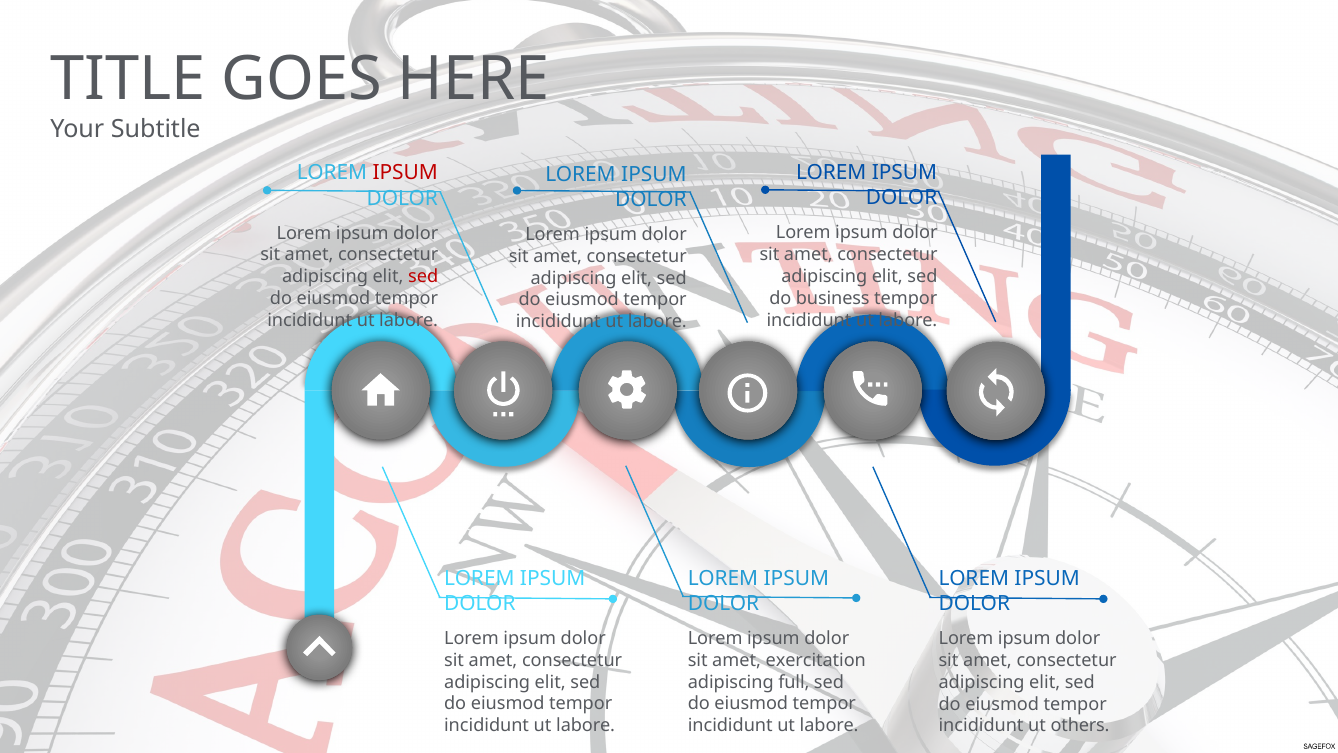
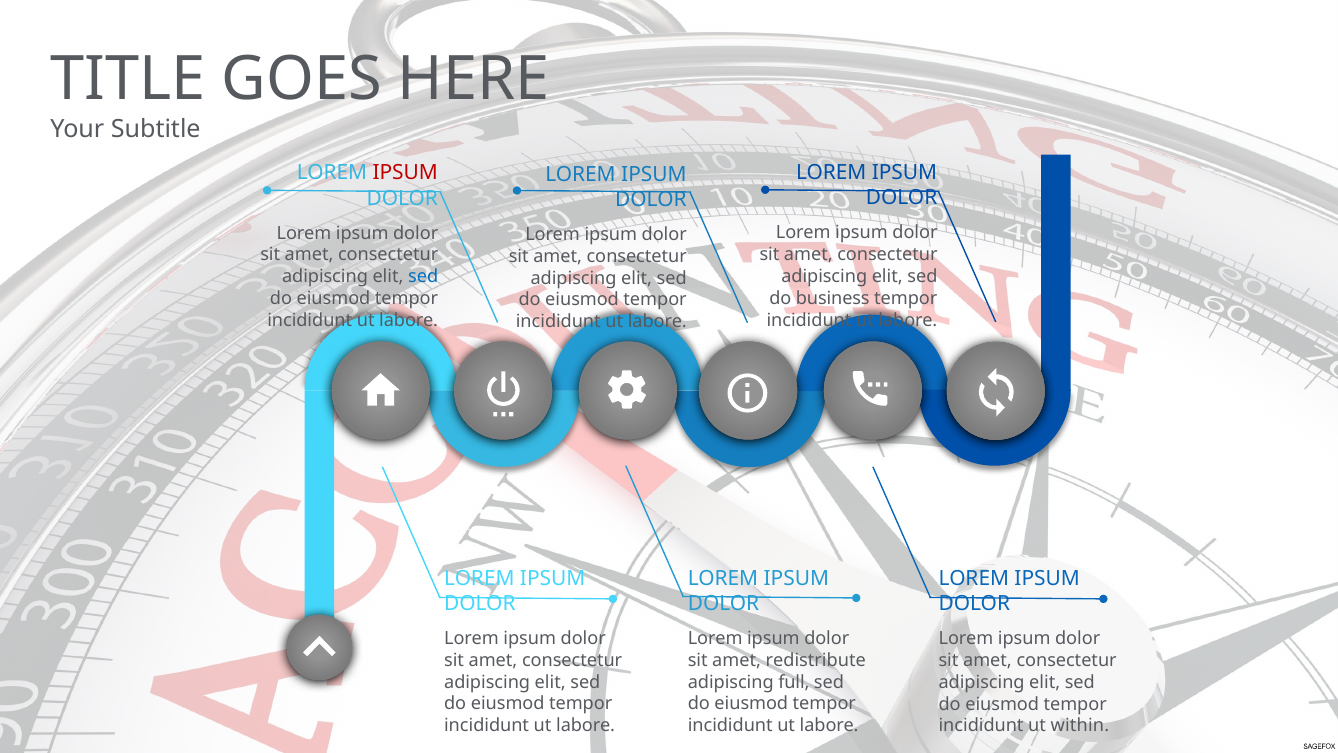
sed at (423, 276) colour: red -> blue
exercitation: exercitation -> redistribute
others: others -> within
